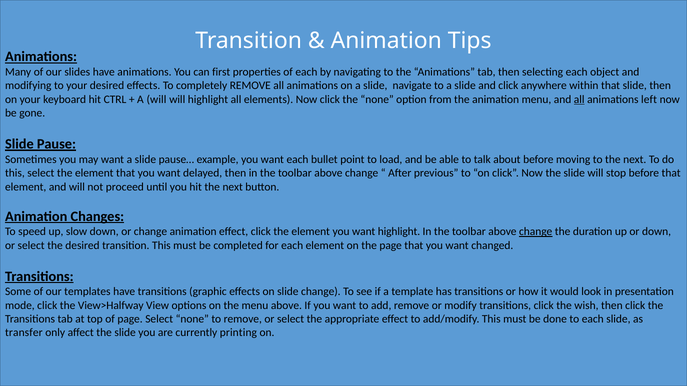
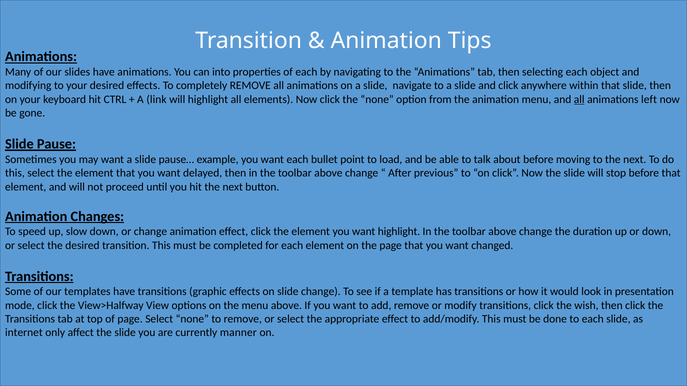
first: first -> into
A will: will -> link
change at (536, 232) underline: present -> none
transfer: transfer -> internet
printing: printing -> manner
